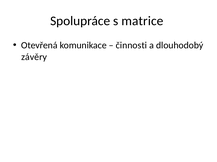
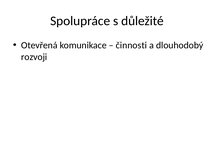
matrice: matrice -> důležité
závěry: závěry -> rozvoji
